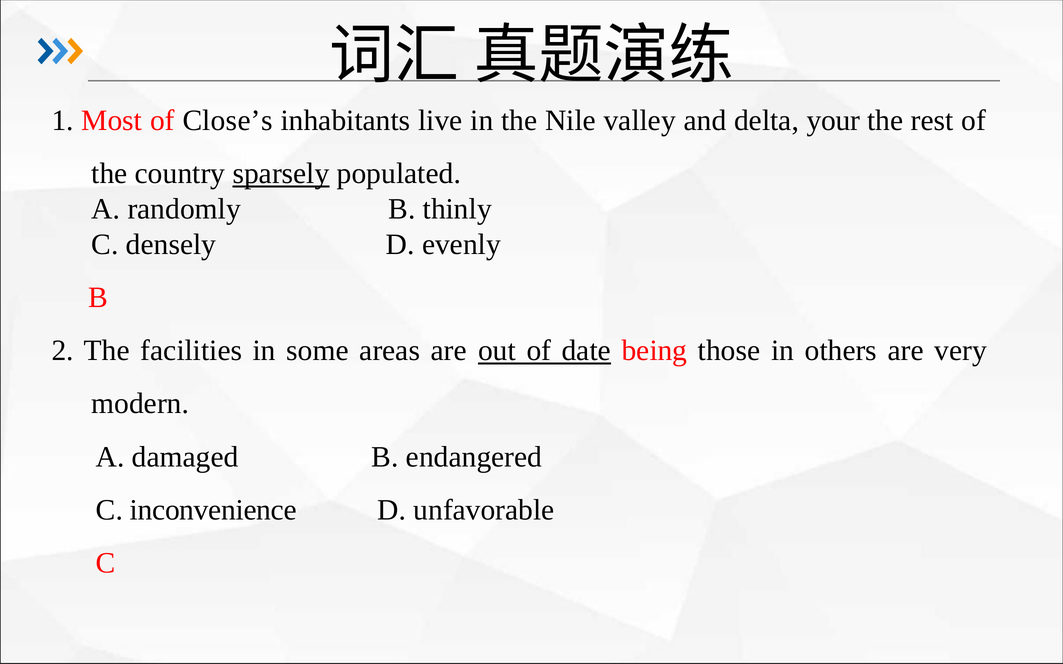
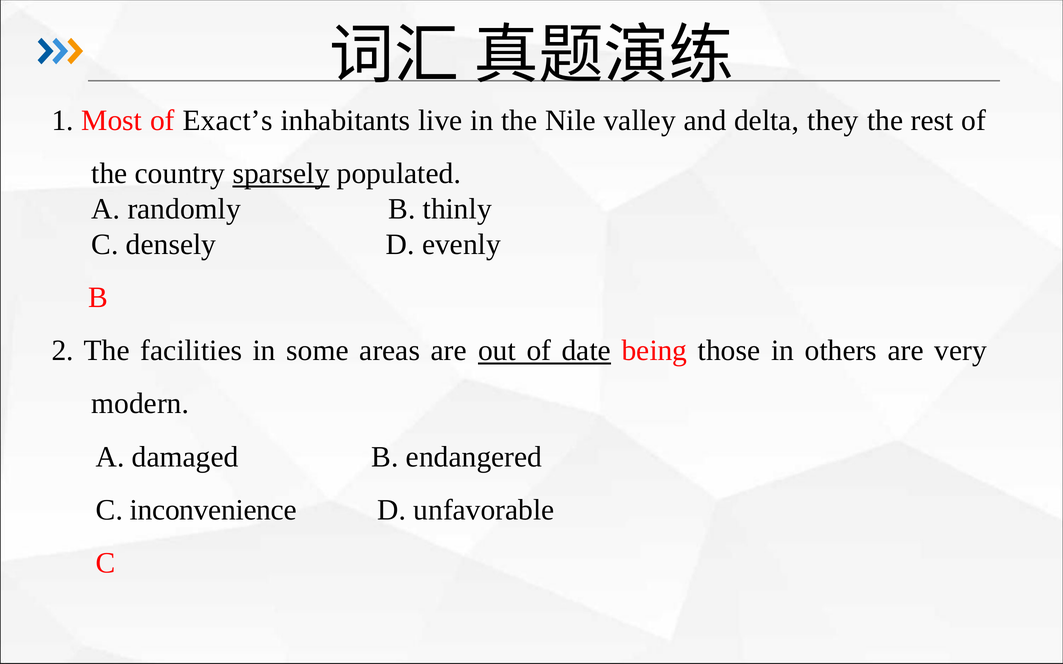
Close’s: Close’s -> Exact’s
your: your -> they
